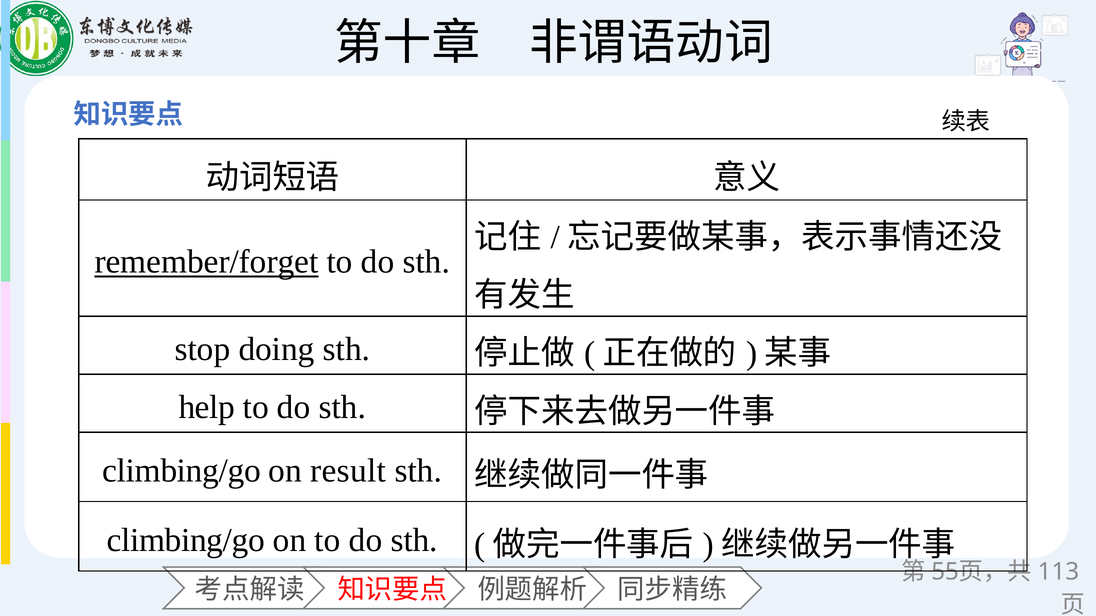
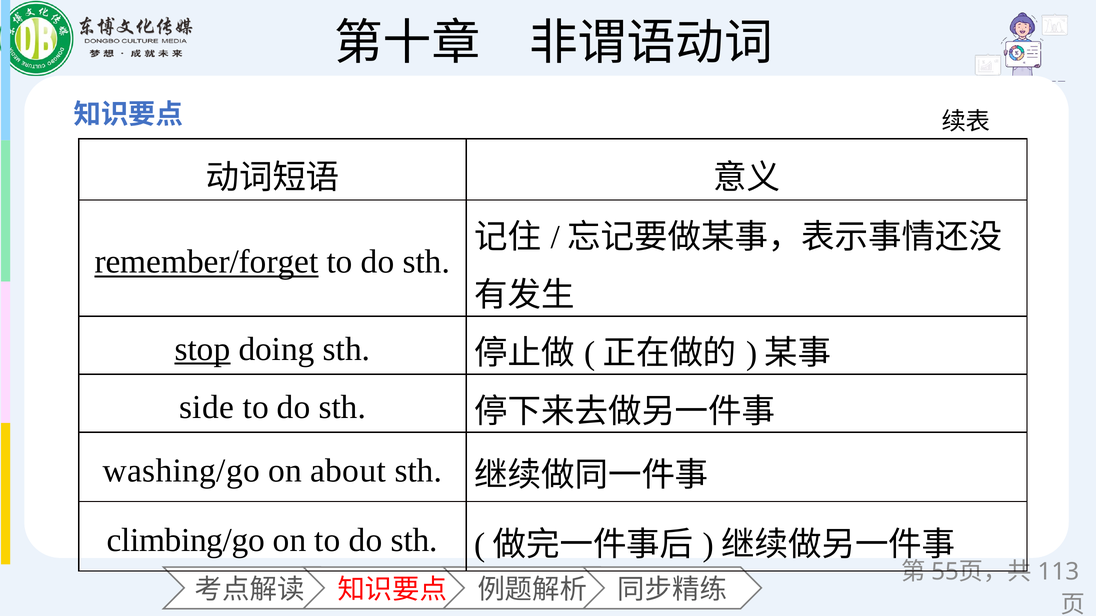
stop underline: none -> present
help: help -> side
climbing/go at (182, 471): climbing/go -> washing/go
result: result -> about
